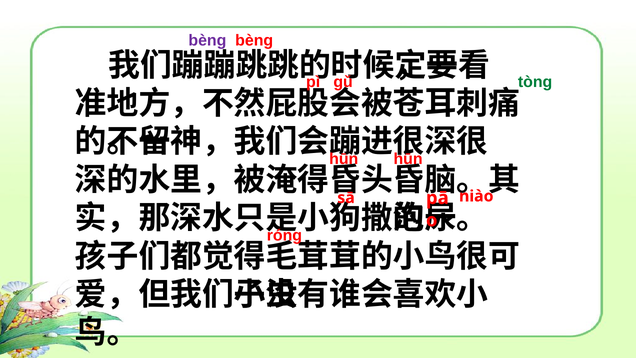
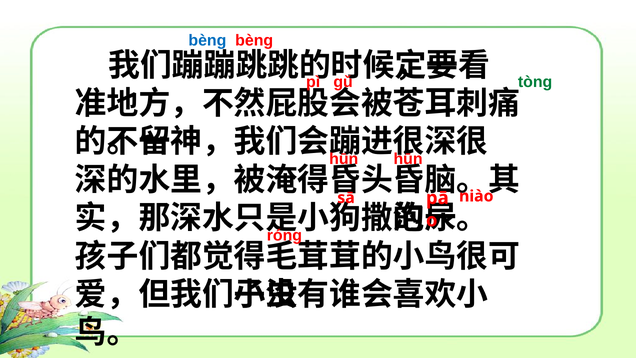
bèng at (207, 40) colour: purple -> blue
